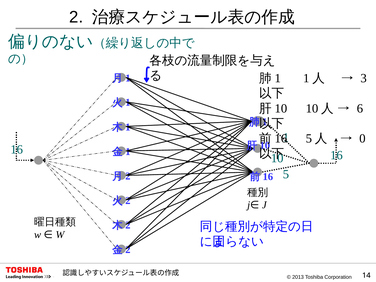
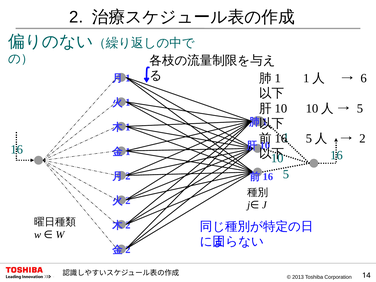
3: 3 -> 6
6 at (360, 108): 6 -> 5
0 at (362, 138): 0 -> 2
